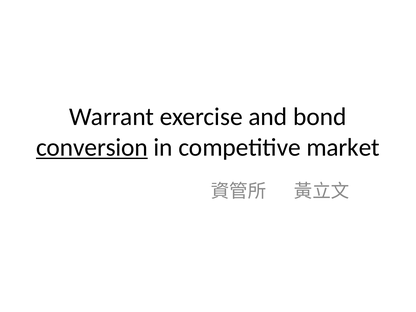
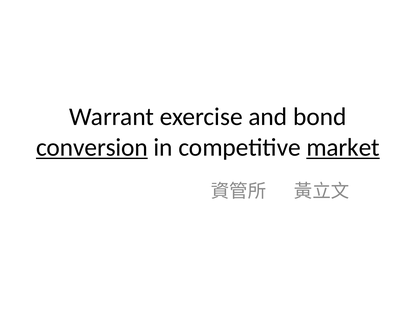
market underline: none -> present
